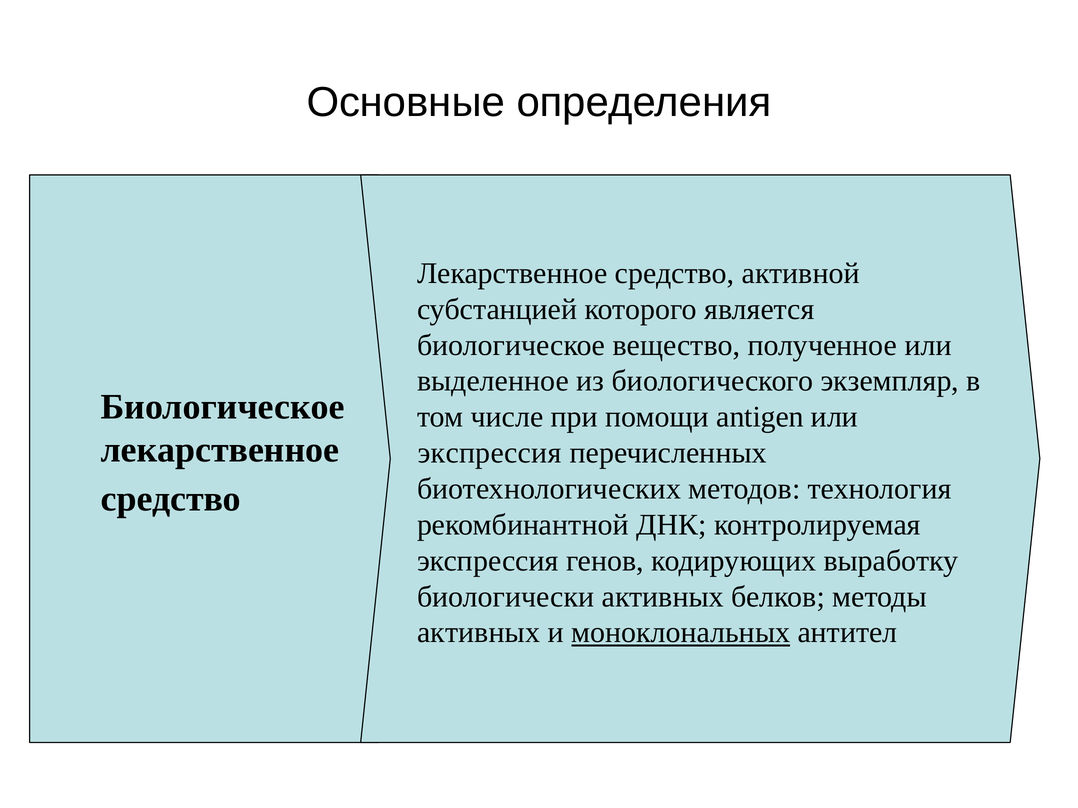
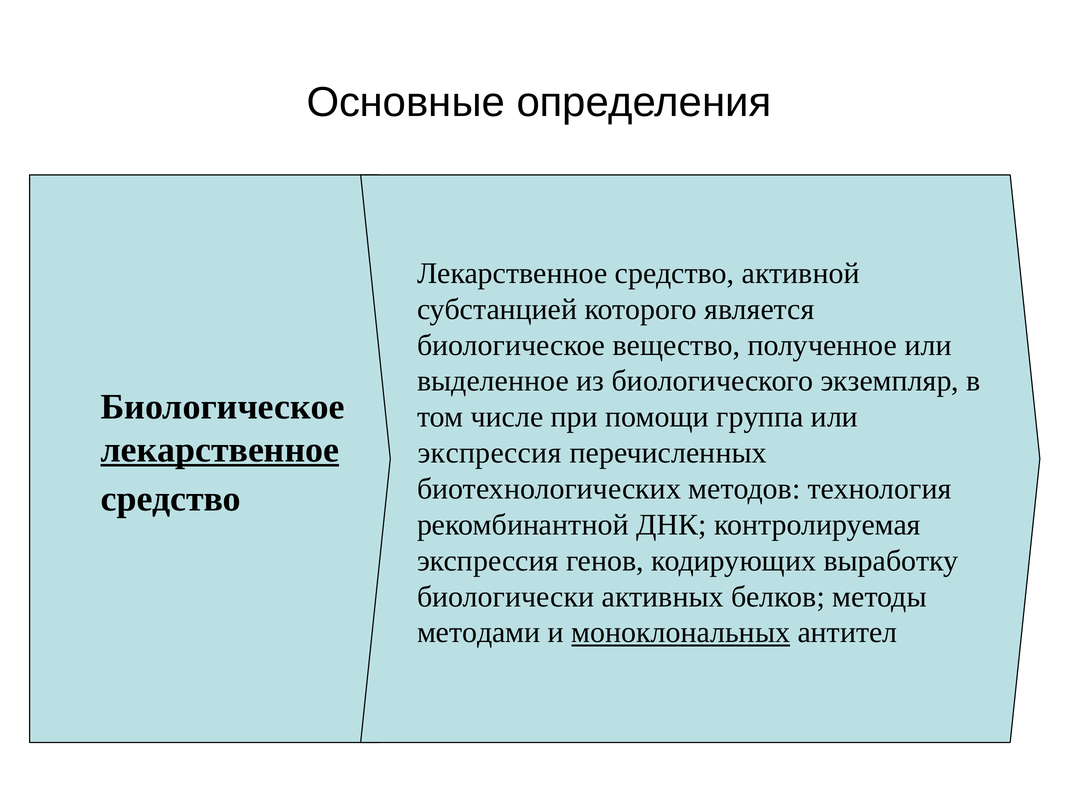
antigen: antigen -> группа
лекарственное at (220, 450) underline: none -> present
активных at (479, 633): активных -> методами
